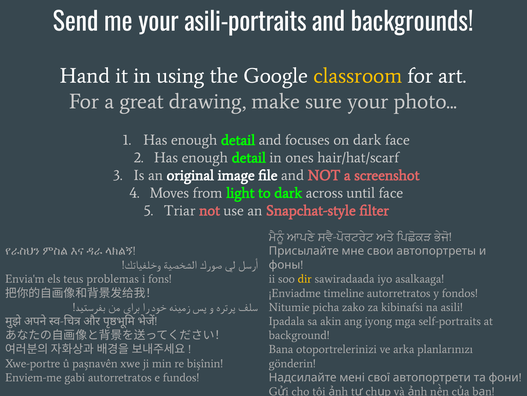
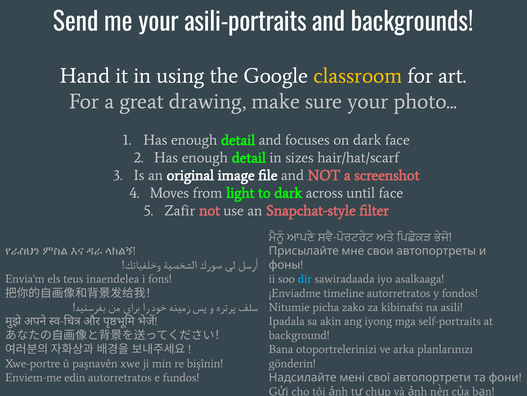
ones: ones -> sizes
Triar: Triar -> Zafir
problemas: problemas -> inaendelea
dir colour: yellow -> light blue
gabi: gabi -> edin
